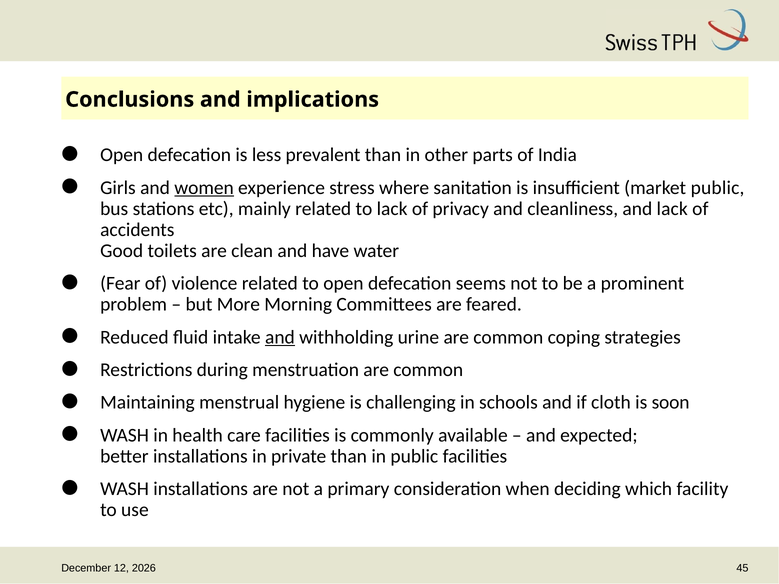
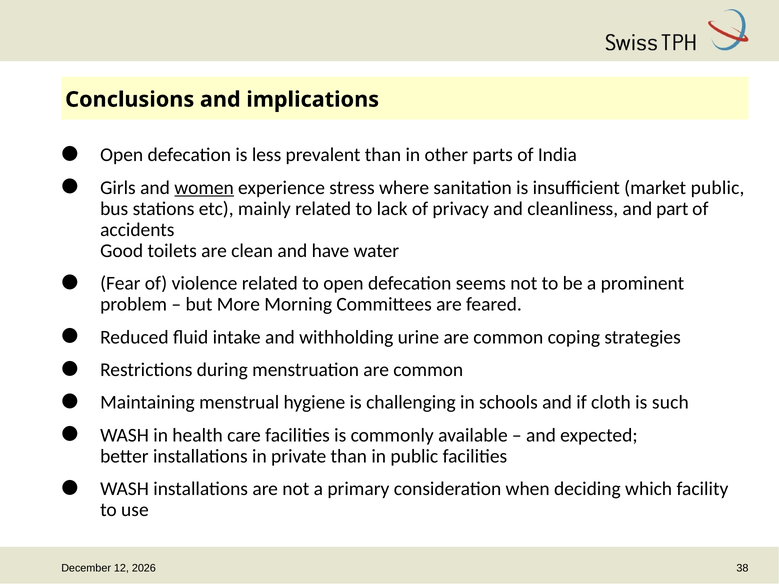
and lack: lack -> part
and at (280, 337) underline: present -> none
soon: soon -> such
45: 45 -> 38
